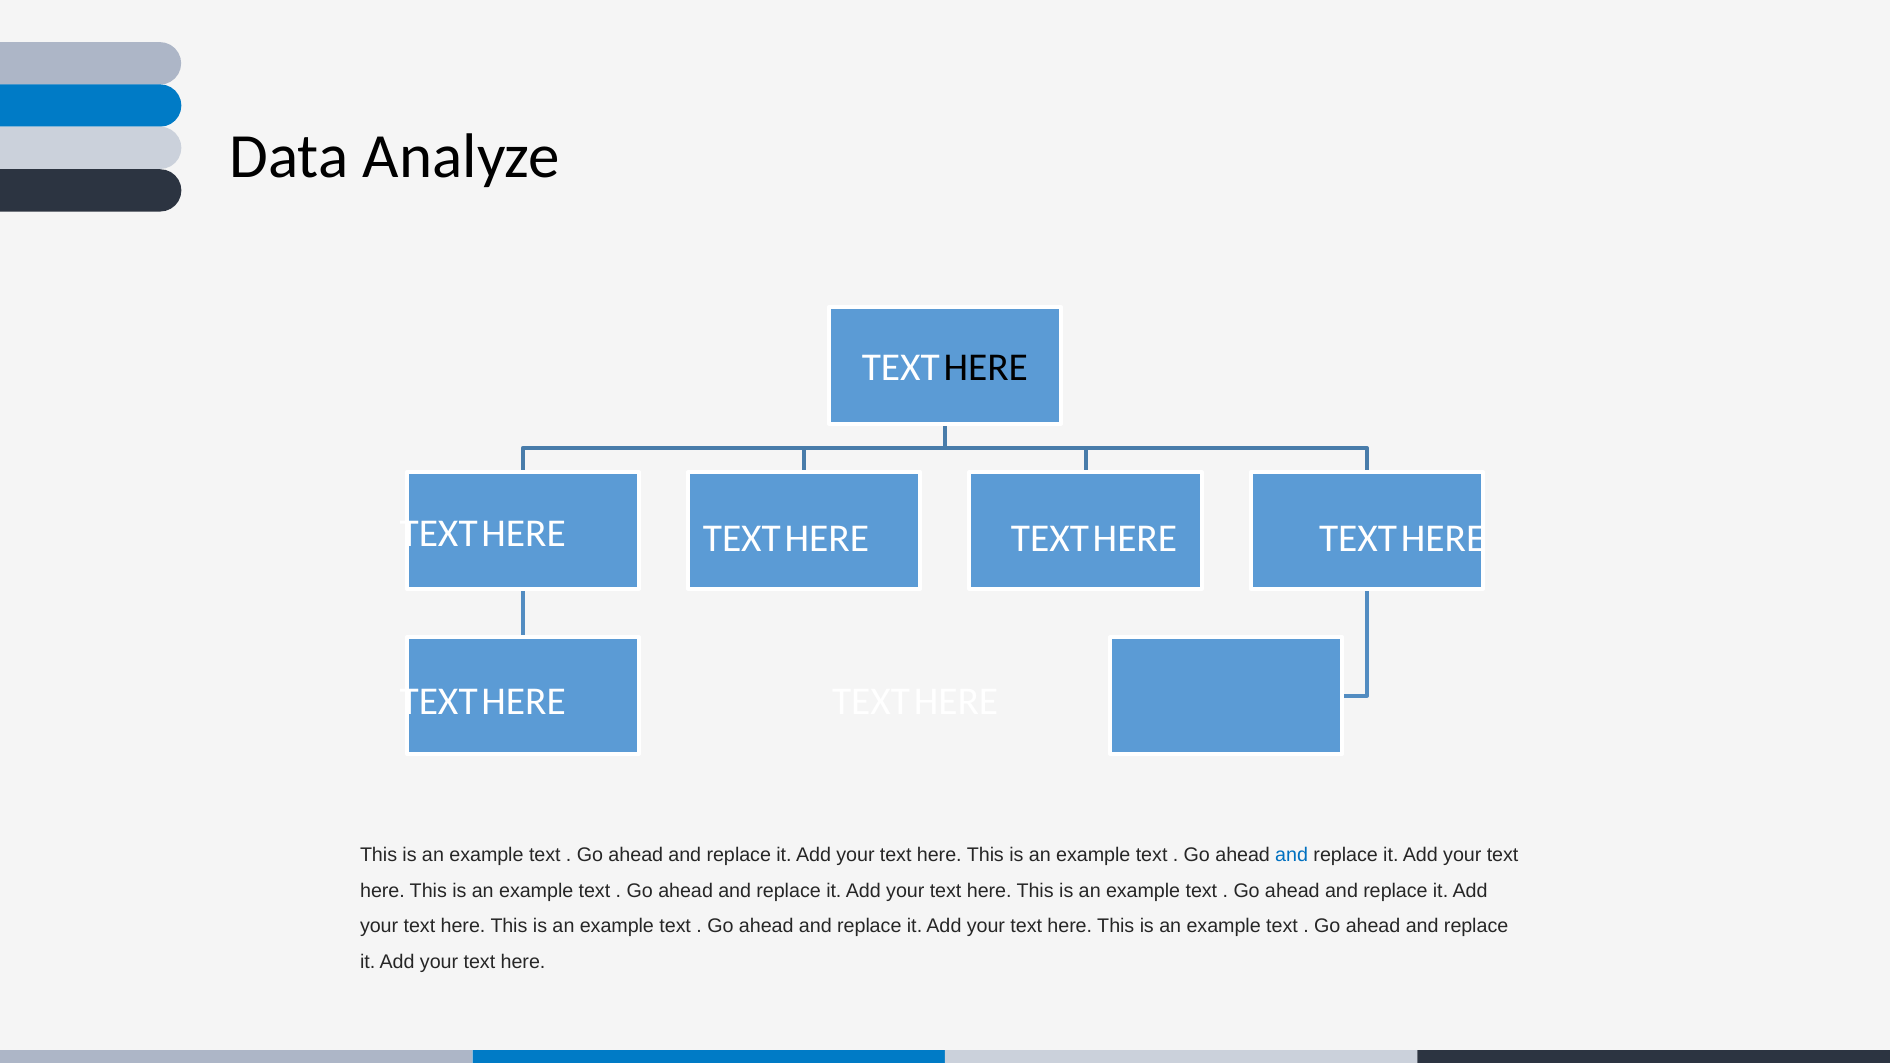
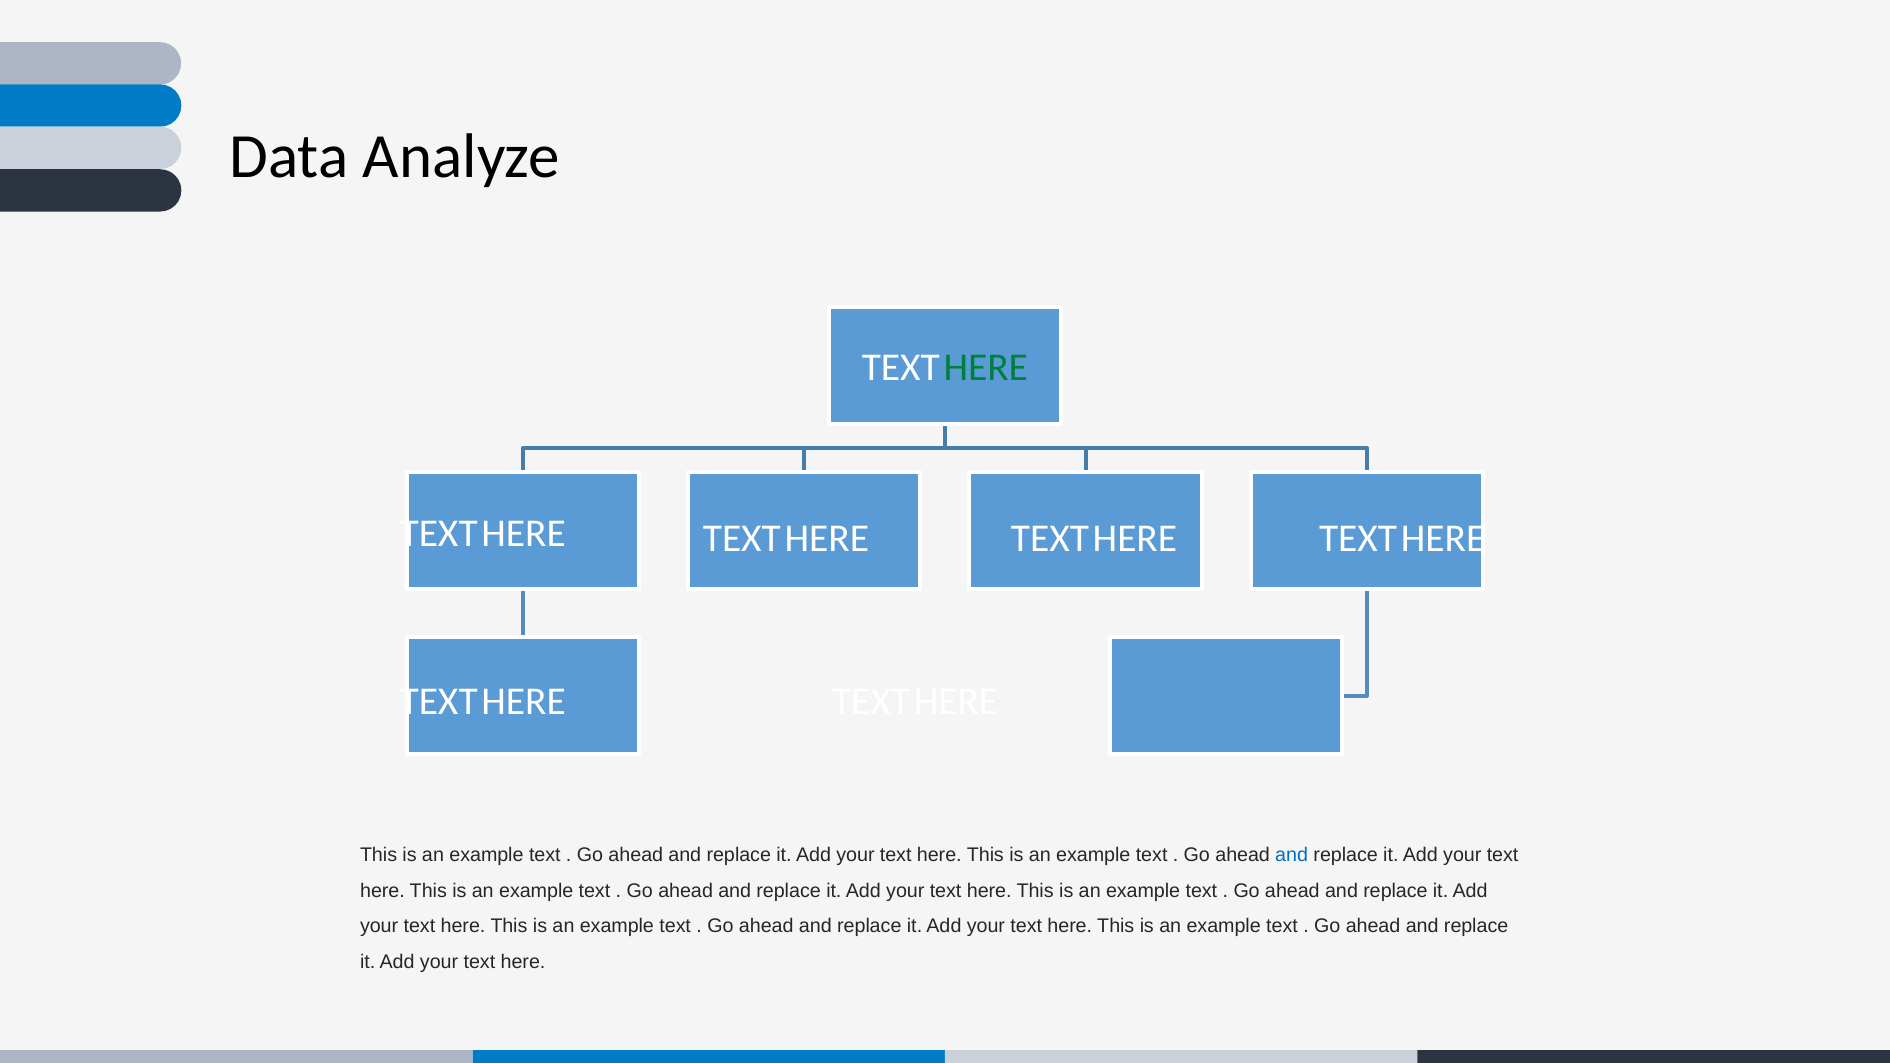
HERE at (986, 367) colour: black -> green
